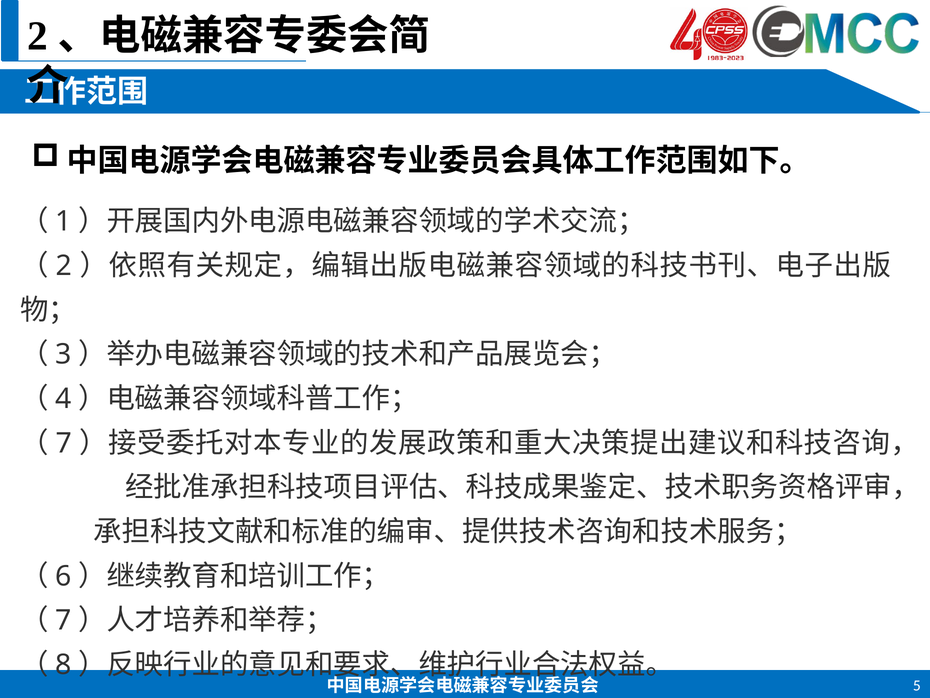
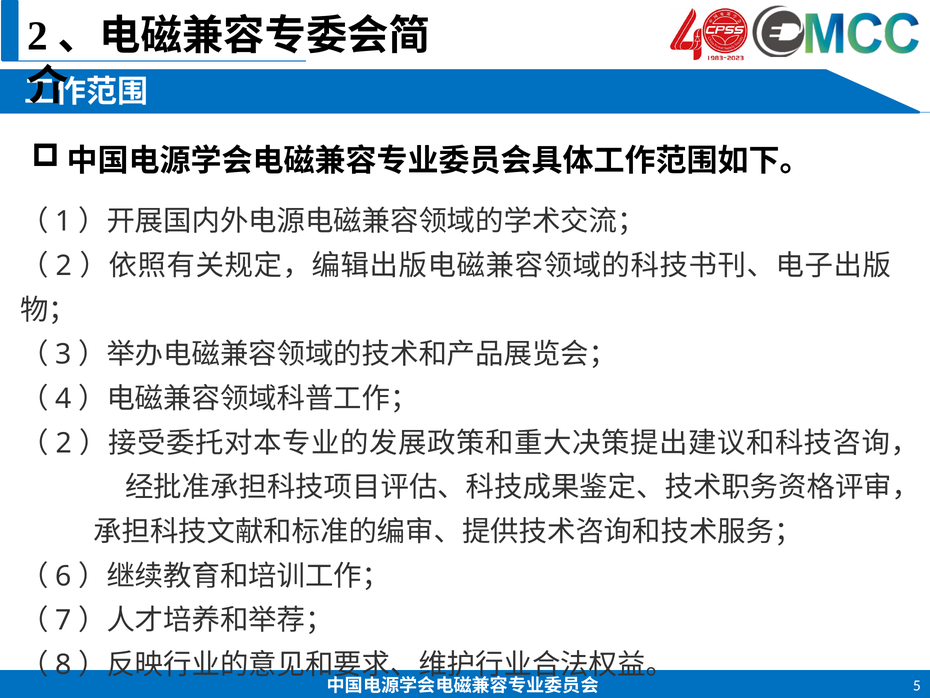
7 at (64, 443): 7 -> 2
